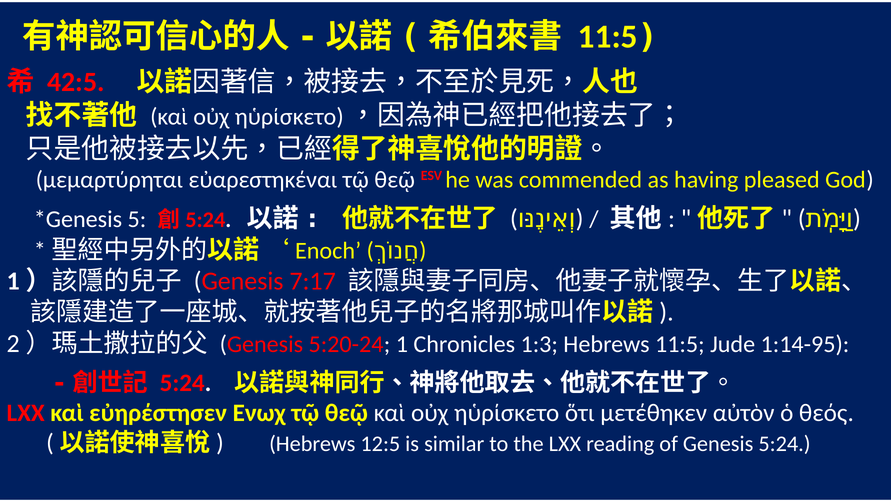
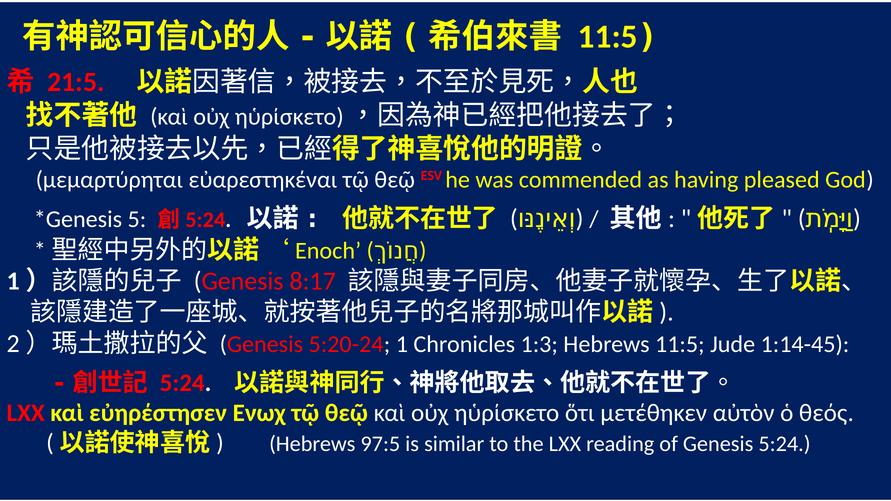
42:5: 42:5 -> 21:5
7:17: 7:17 -> 8:17
1:14-95: 1:14-95 -> 1:14-45
12:5: 12:5 -> 97:5
